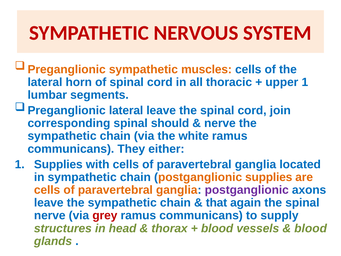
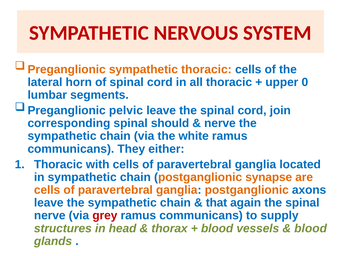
sympathetic muscles: muscles -> thoracic
upper 1: 1 -> 0
Preganglionic lateral: lateral -> pelvic
Supplies at (58, 164): Supplies -> Thoracic
postganglionic supplies: supplies -> synapse
postganglionic at (247, 190) colour: purple -> orange
